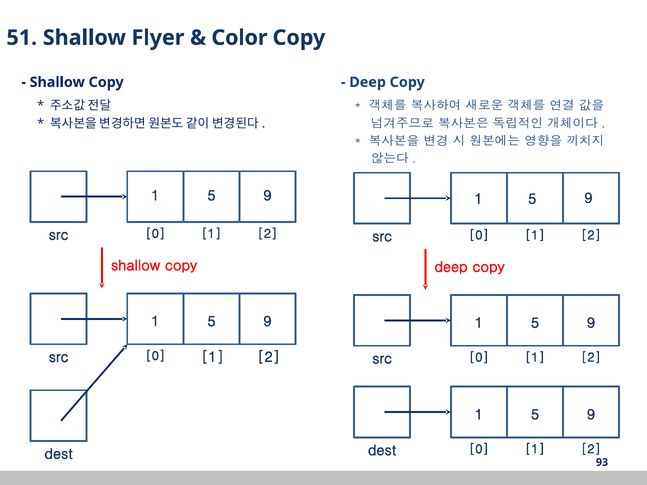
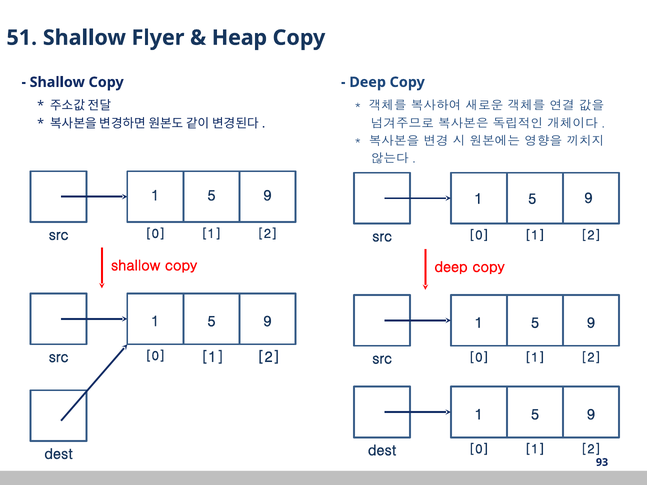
Color: Color -> Heap
